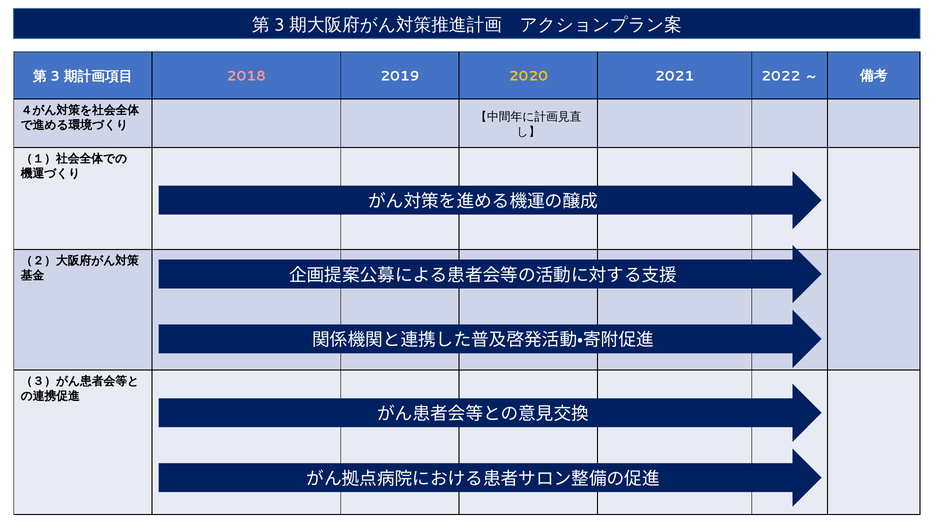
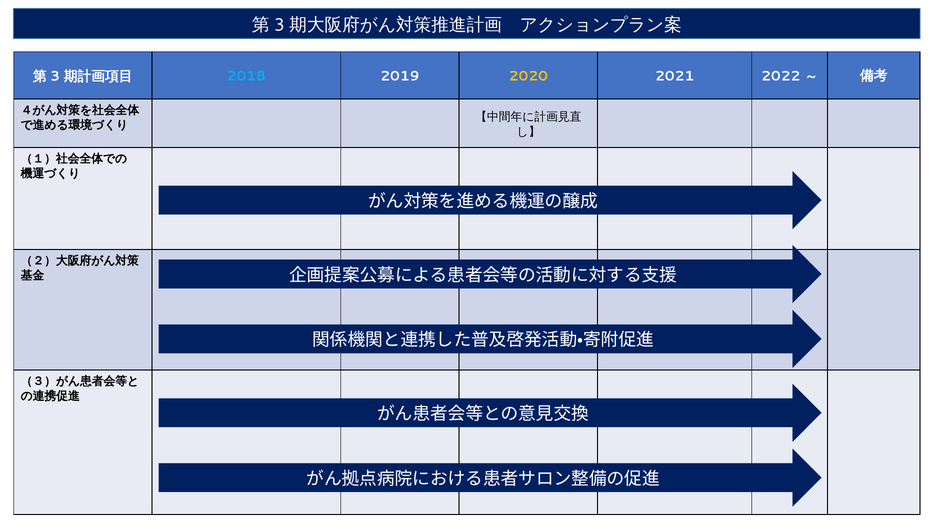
2018 colour: pink -> light blue
